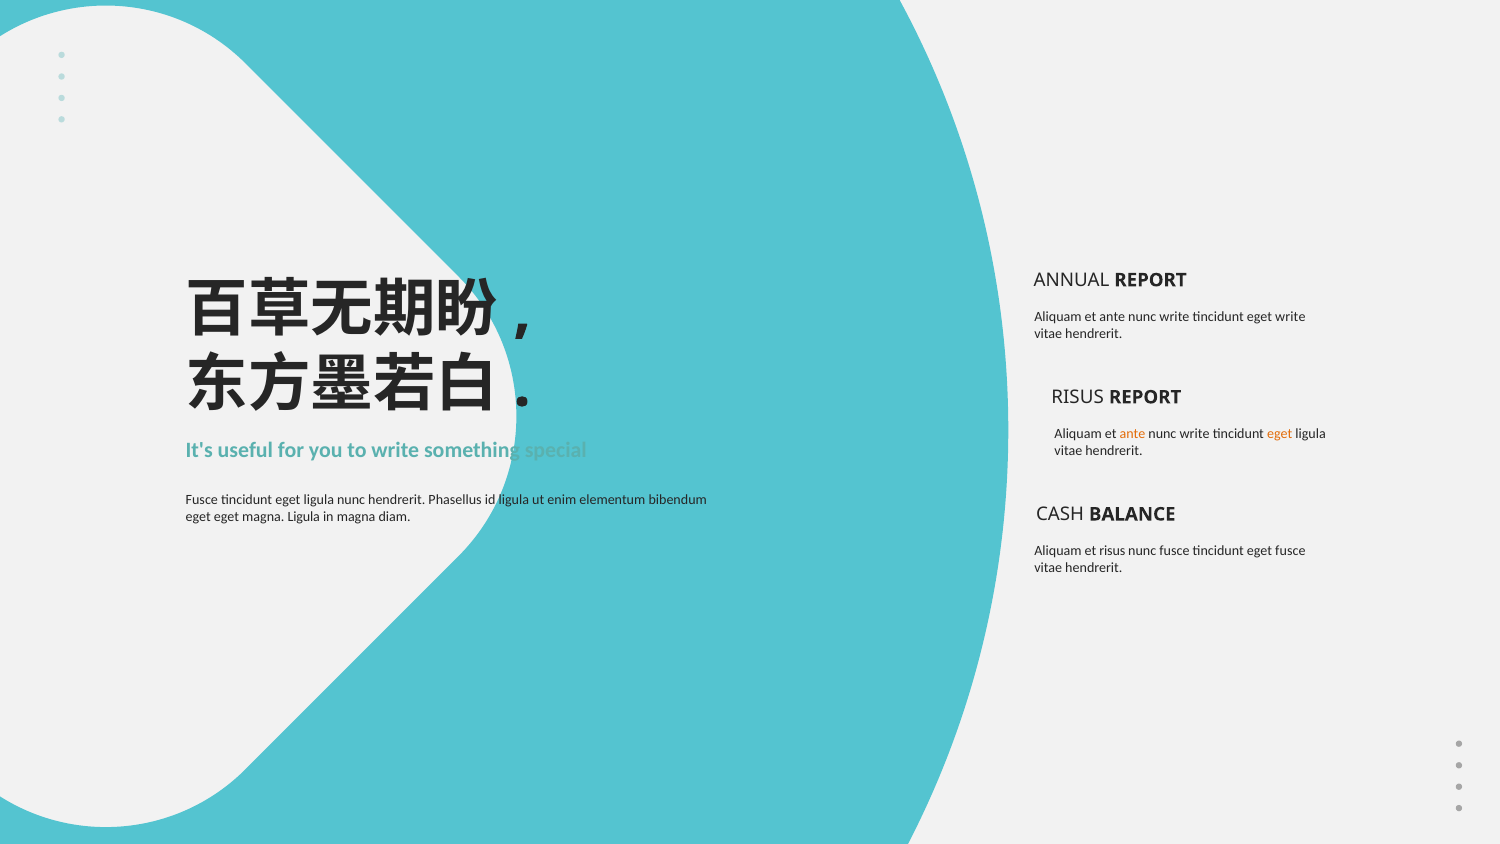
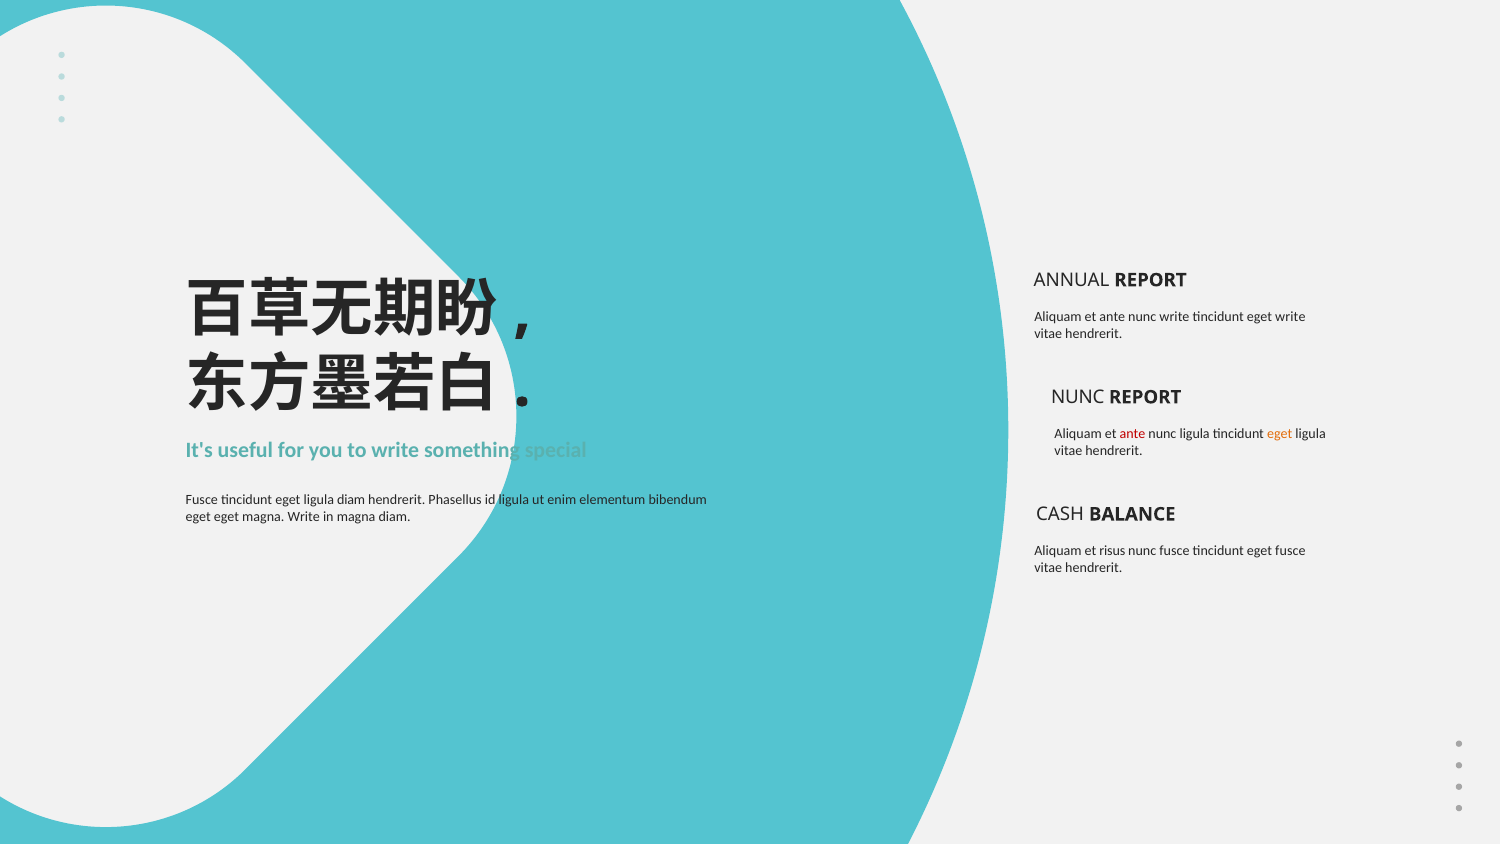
RISUS at (1078, 397): RISUS -> NUNC
ante at (1132, 434) colour: orange -> red
write at (1195, 434): write -> ligula
ligula nunc: nunc -> diam
magna Ligula: Ligula -> Write
